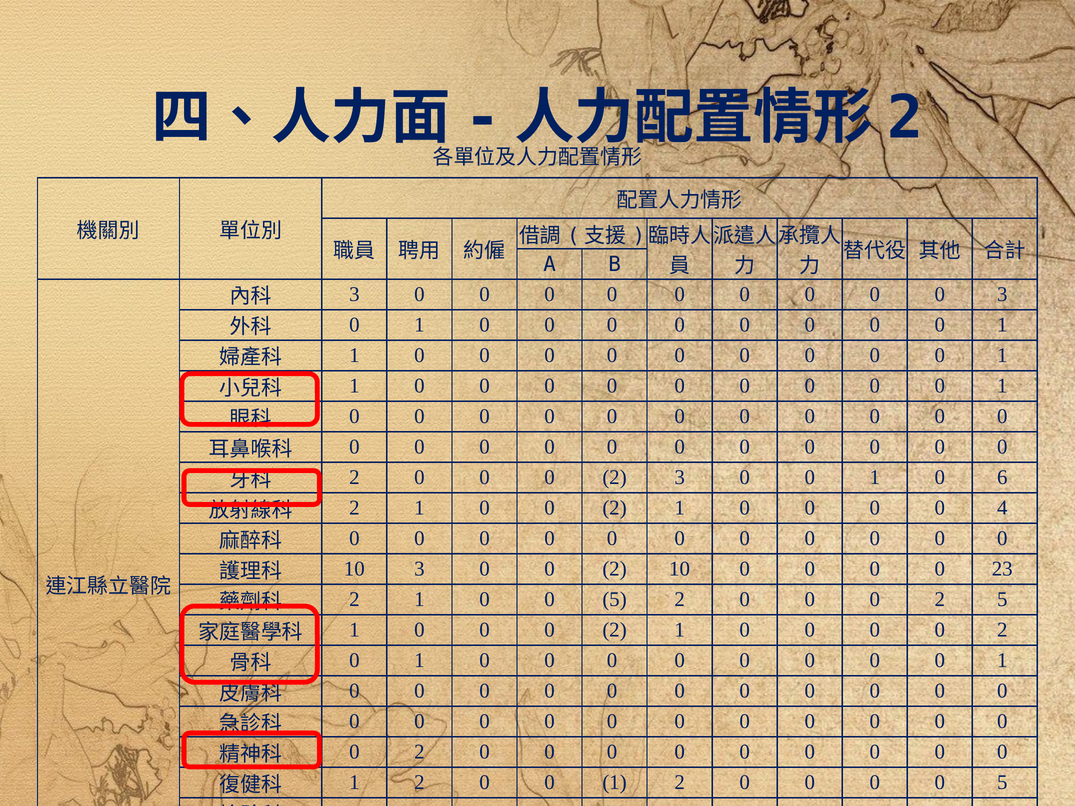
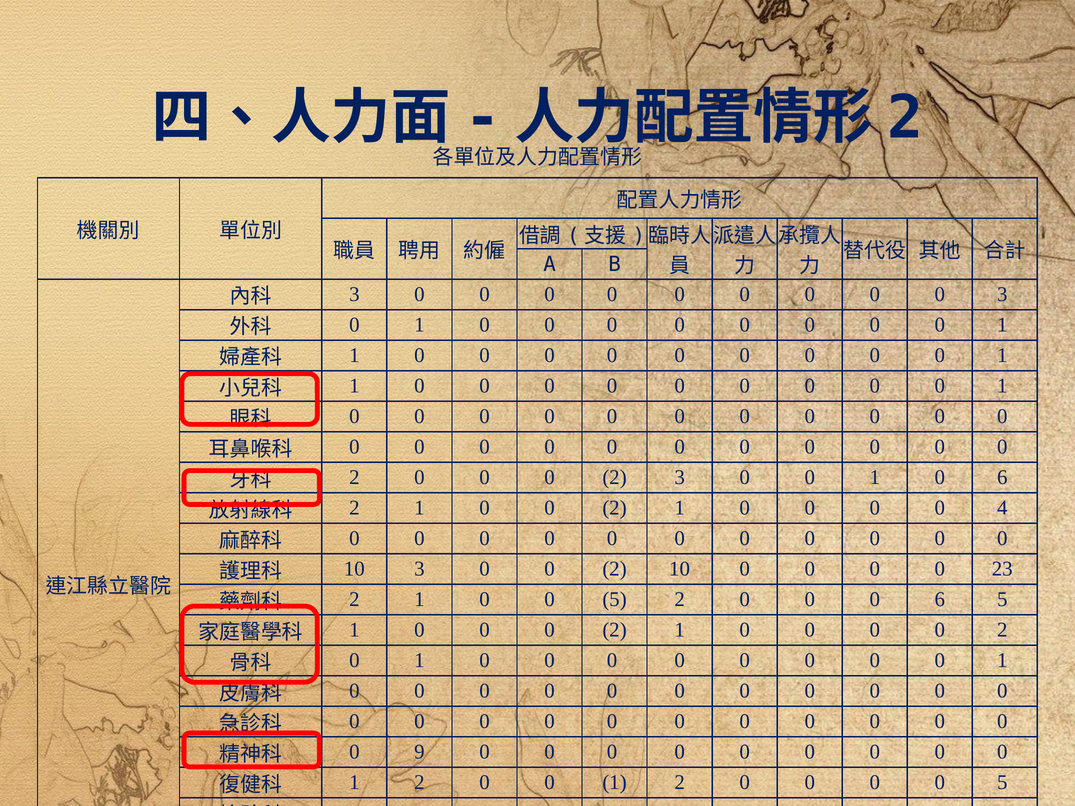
2 at (940, 600): 2 -> 6
2 at (419, 752): 2 -> 9
